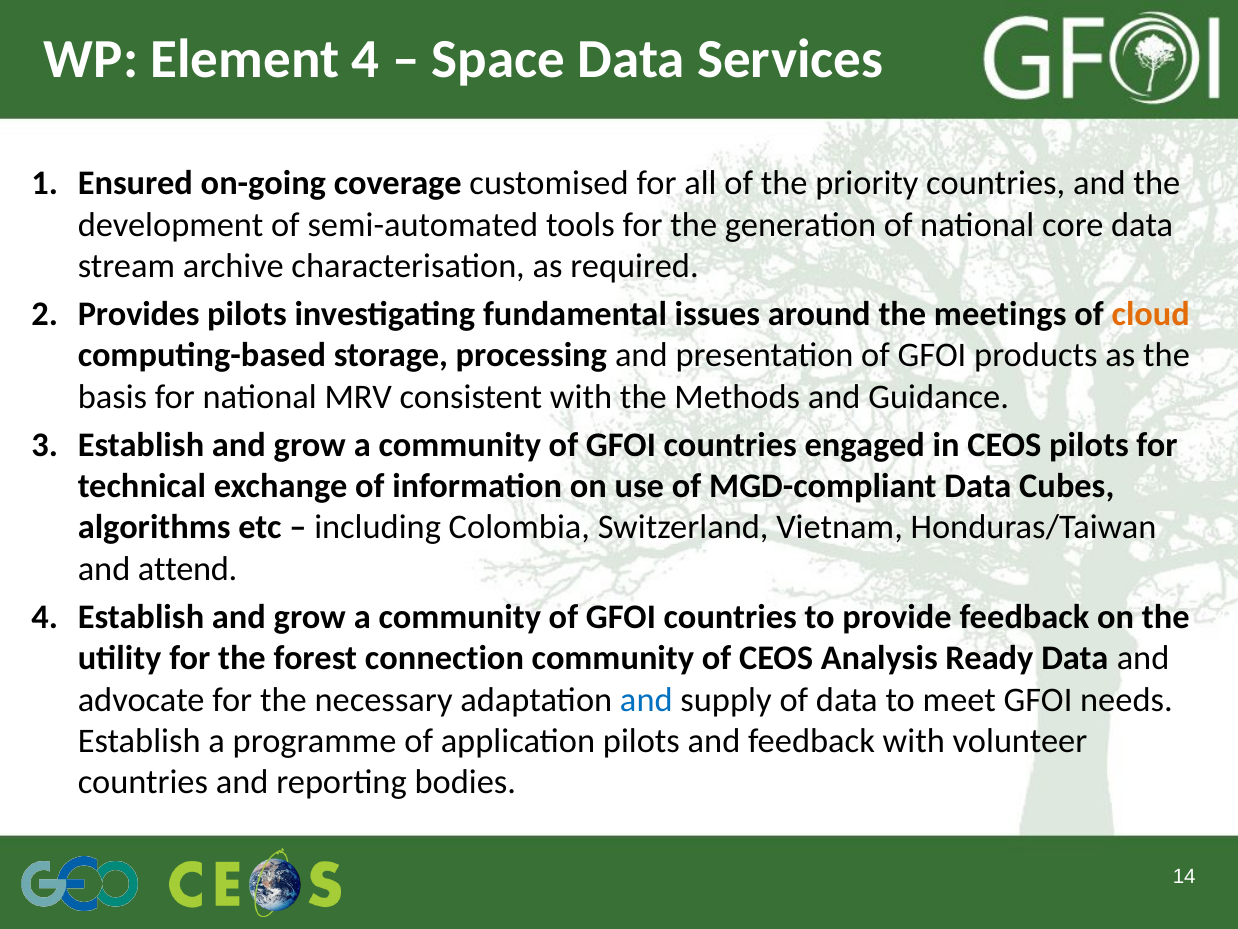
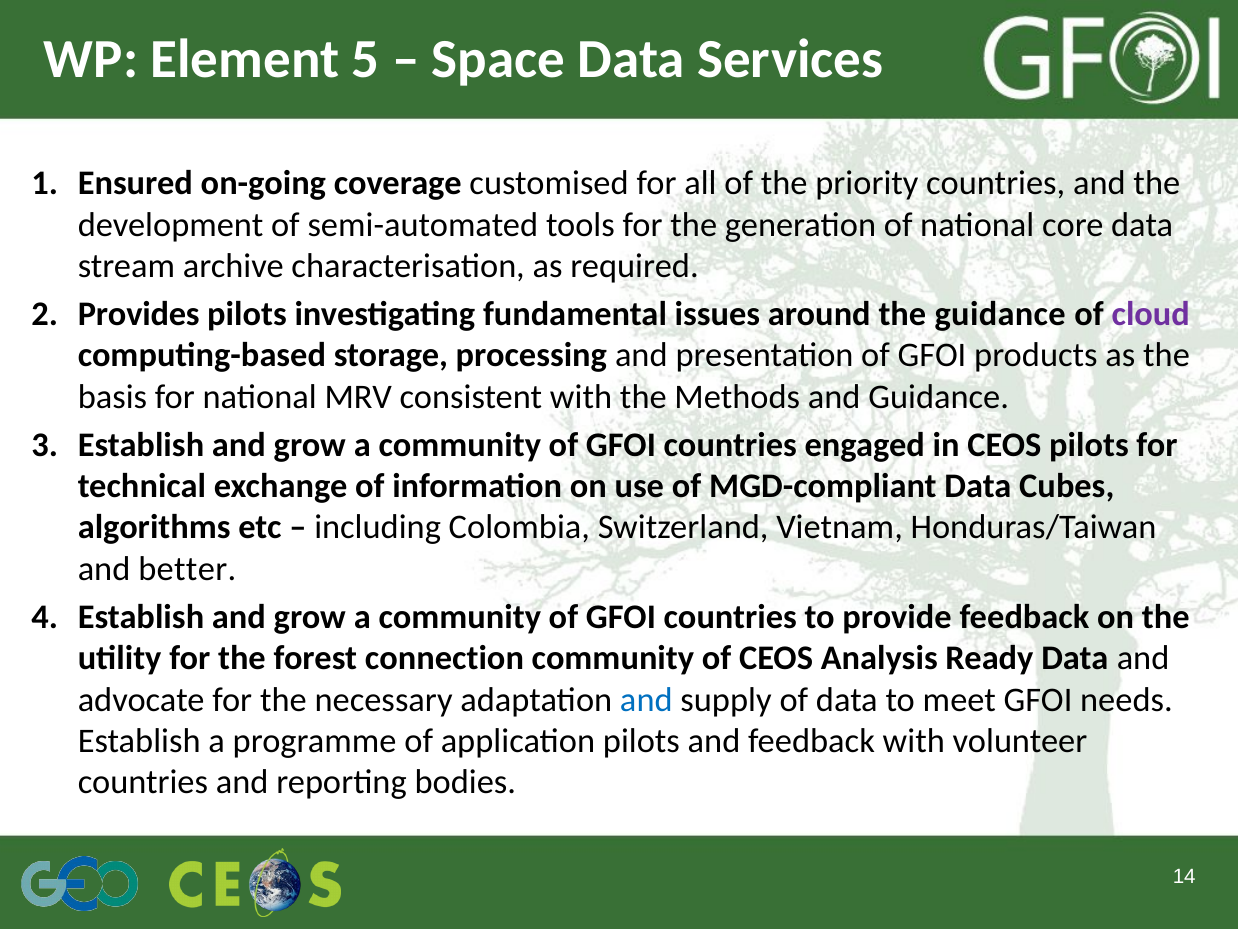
Element 4: 4 -> 5
the meetings: meetings -> guidance
cloud colour: orange -> purple
attend: attend -> better
